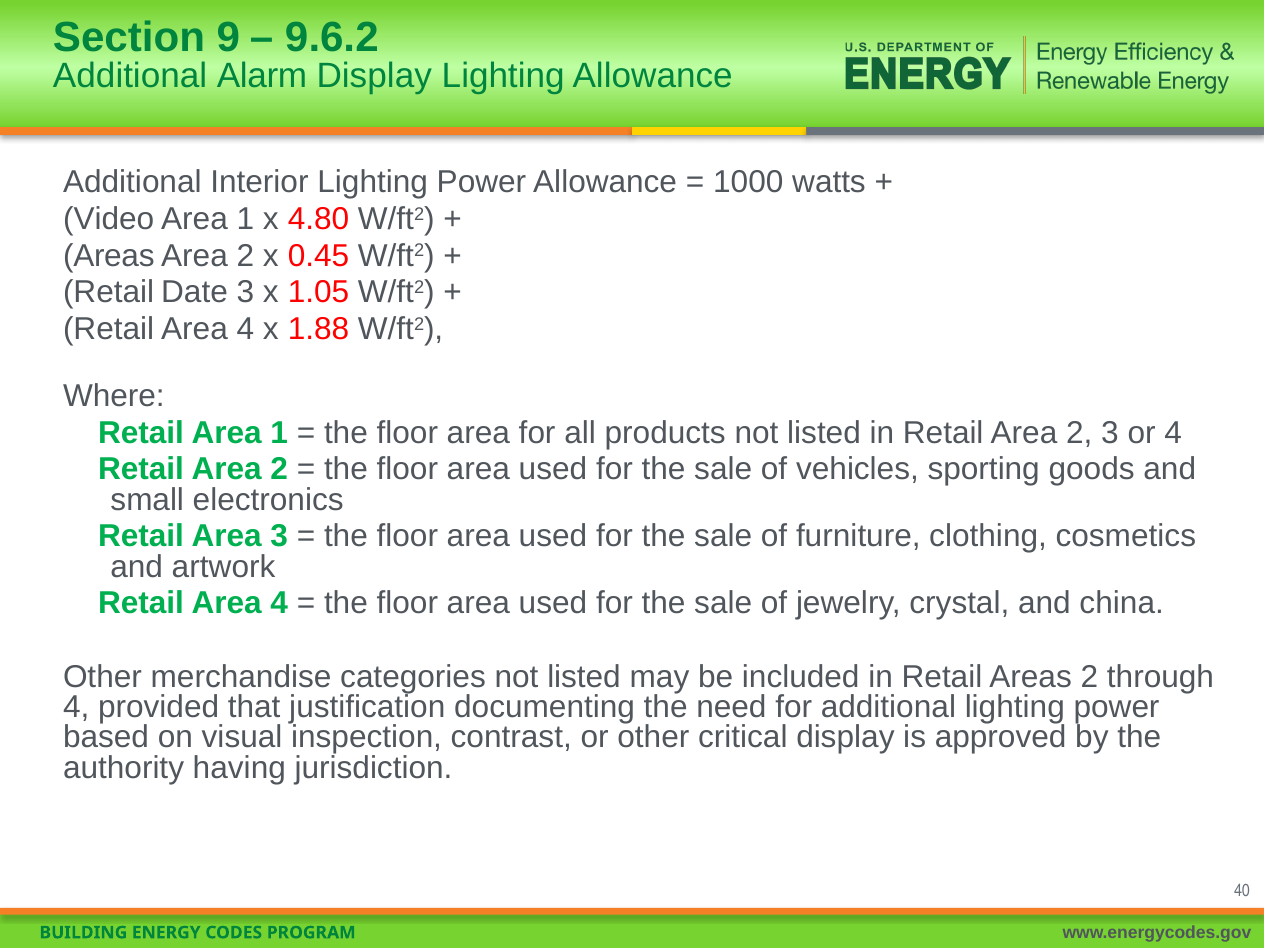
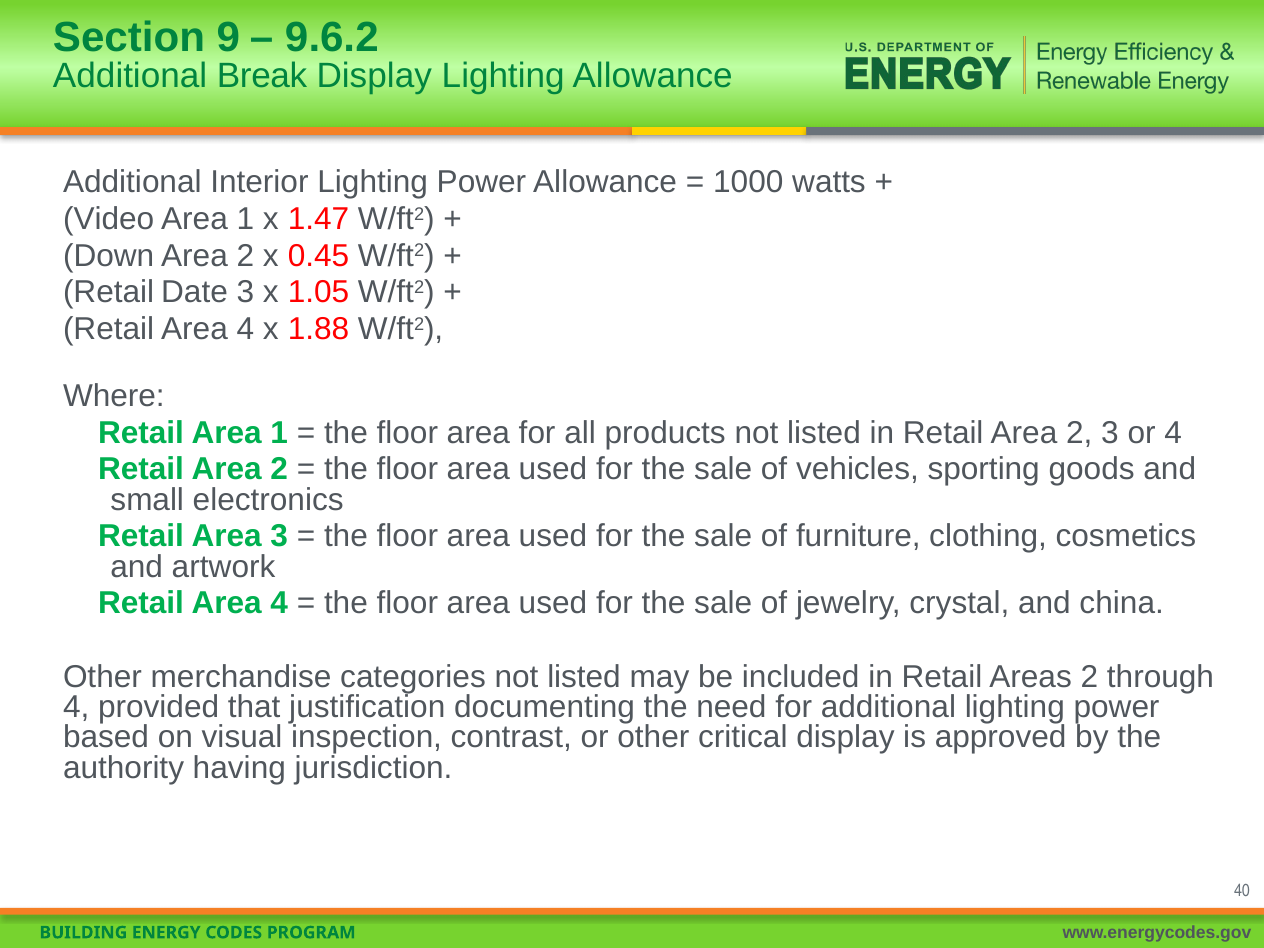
Alarm: Alarm -> Break
4.80: 4.80 -> 1.47
Areas at (109, 256): Areas -> Down
